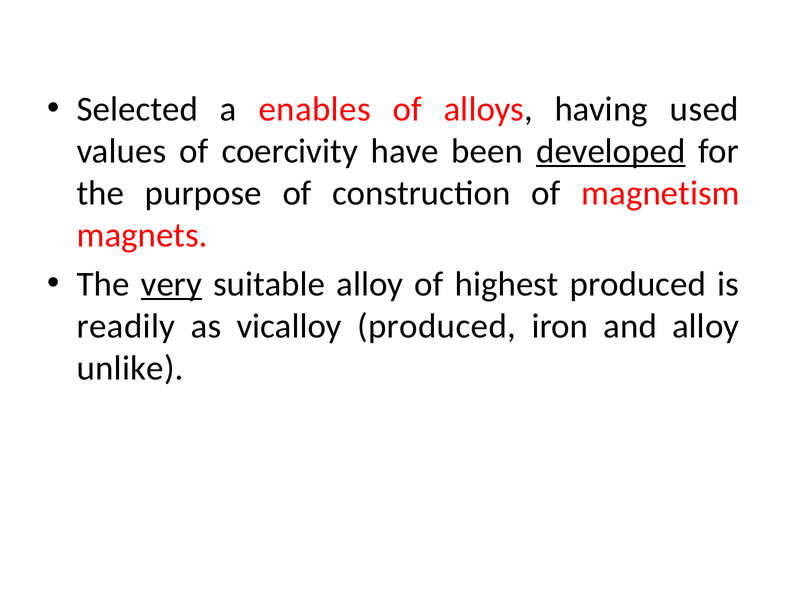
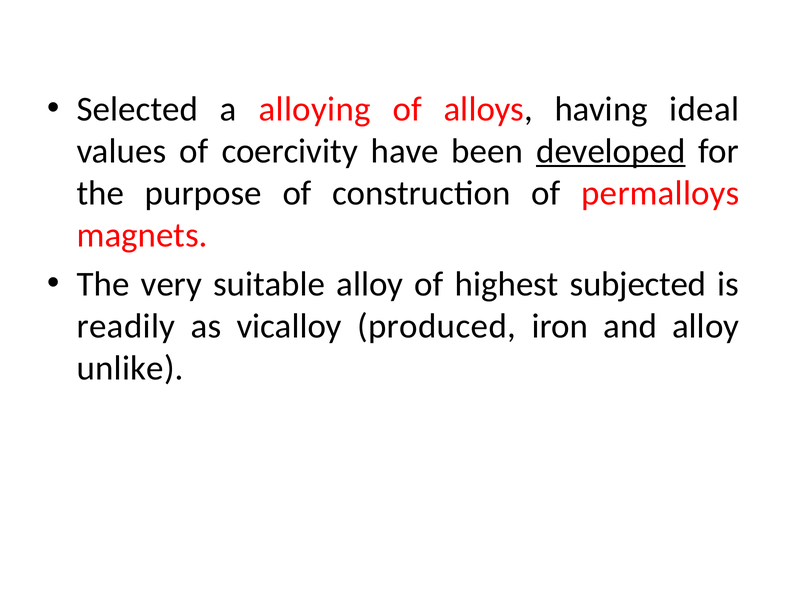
enables: enables -> alloying
used: used -> ideal
magnetism: magnetism -> permalloys
very underline: present -> none
highest produced: produced -> subjected
